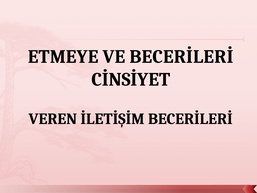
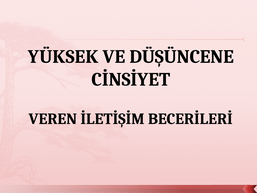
ETMEYE: ETMEYE -> YÜKSEK
VE BECERİLERİ: BECERİLERİ -> DÜŞÜNCENE
